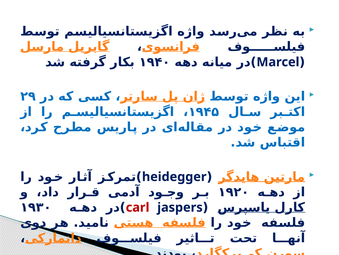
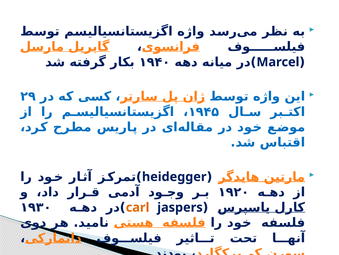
carl colour: red -> orange
